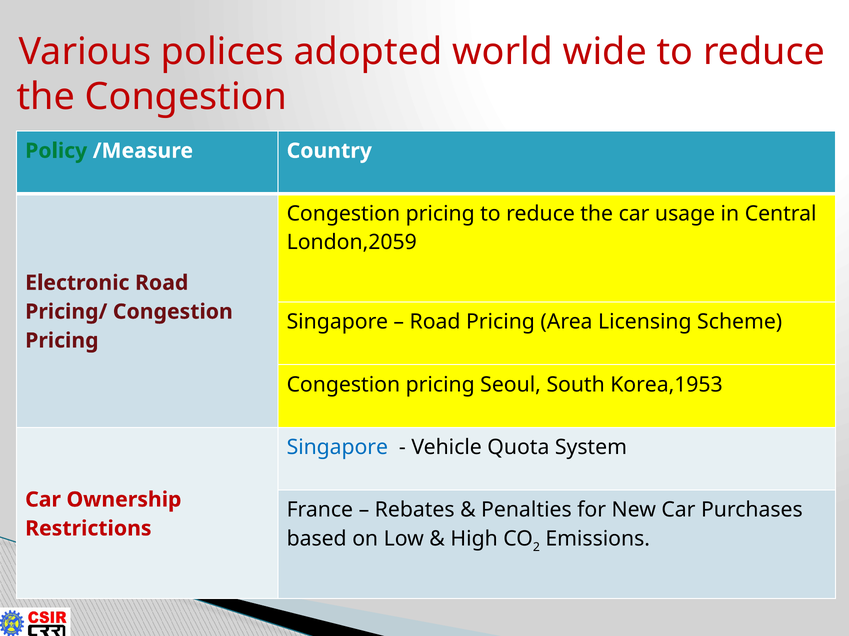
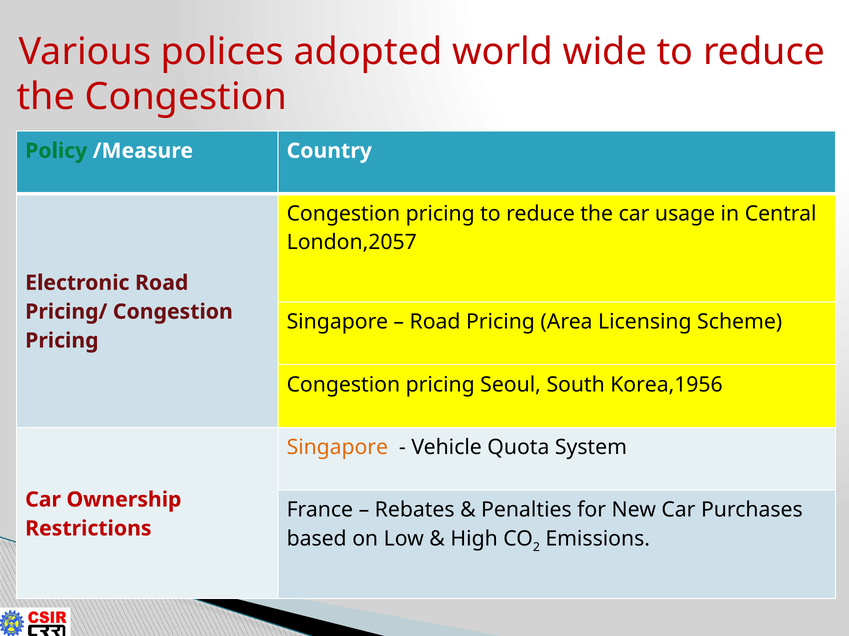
London,2059: London,2059 -> London,2057
Korea,1953: Korea,1953 -> Korea,1956
Singapore at (337, 448) colour: blue -> orange
